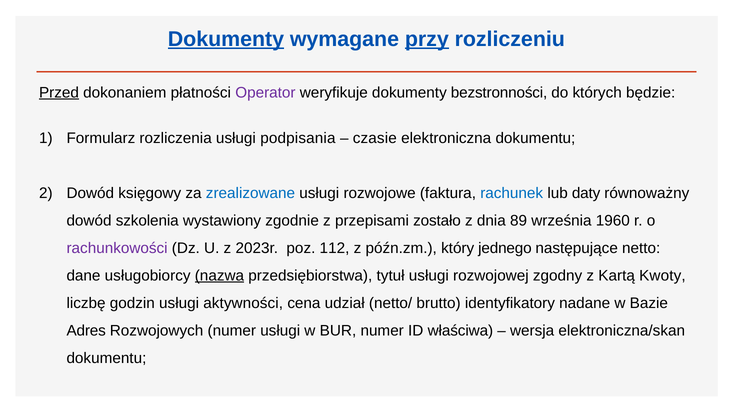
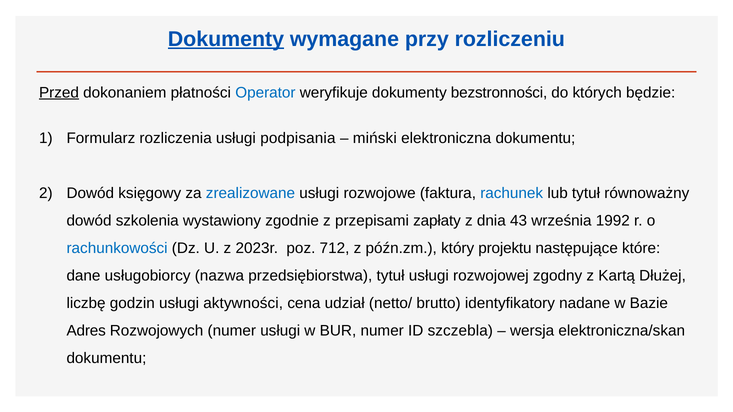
przy underline: present -> none
Operator colour: purple -> blue
czasie: czasie -> miński
lub daty: daty -> tytuł
zostało: zostało -> zapłaty
89: 89 -> 43
1960: 1960 -> 1992
rachunkowości colour: purple -> blue
112: 112 -> 712
jednego: jednego -> projektu
netto: netto -> które
nazwa underline: present -> none
Kwoty: Kwoty -> Dłużej
właściwa: właściwa -> szczebla
